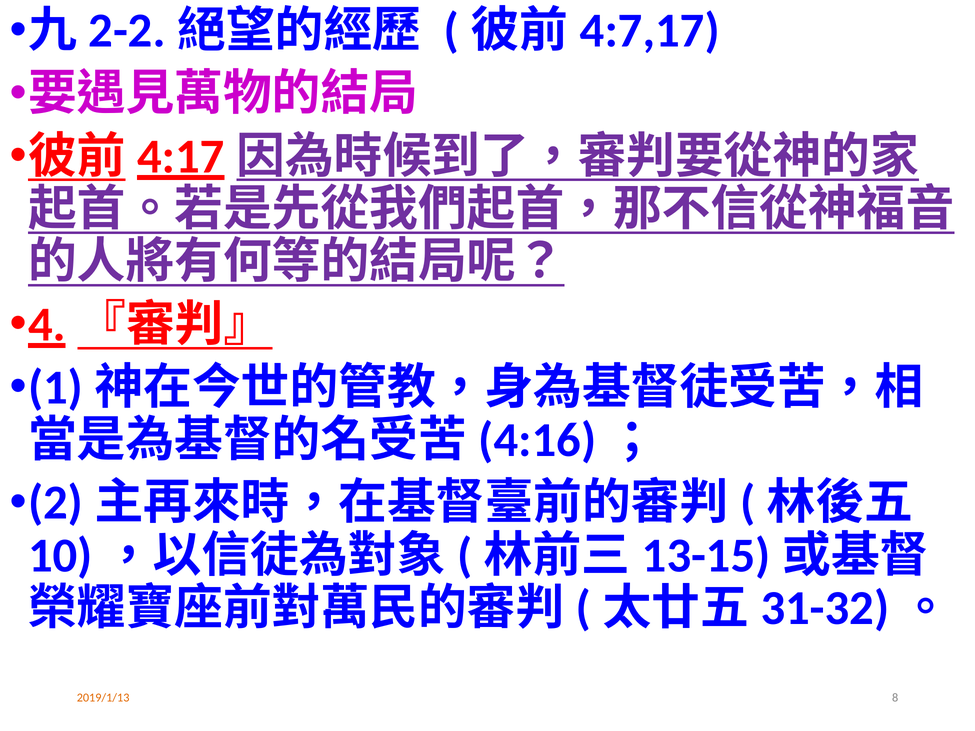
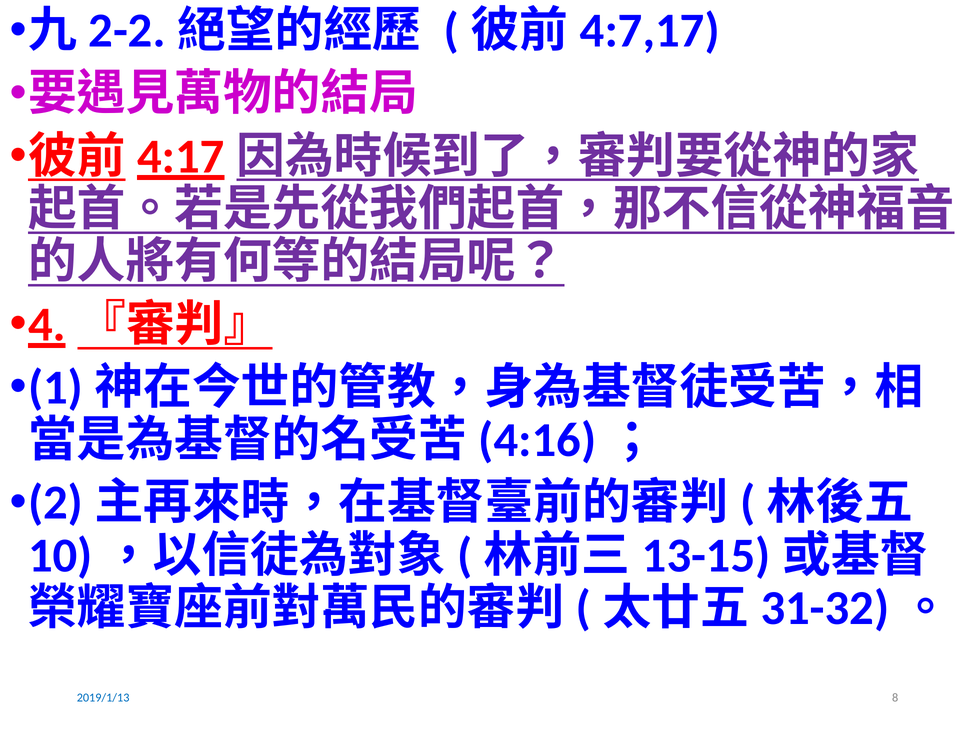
2019/1/13 colour: orange -> blue
